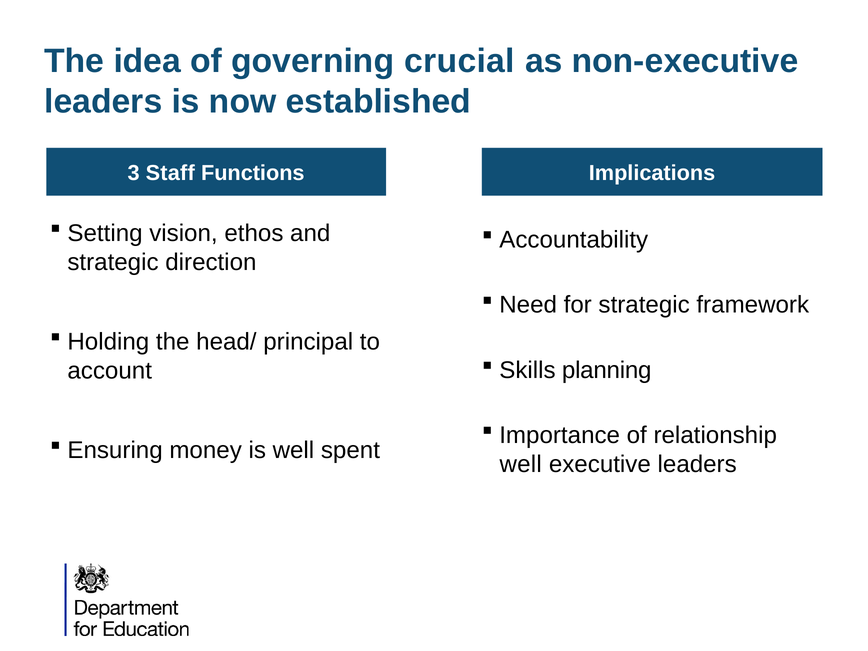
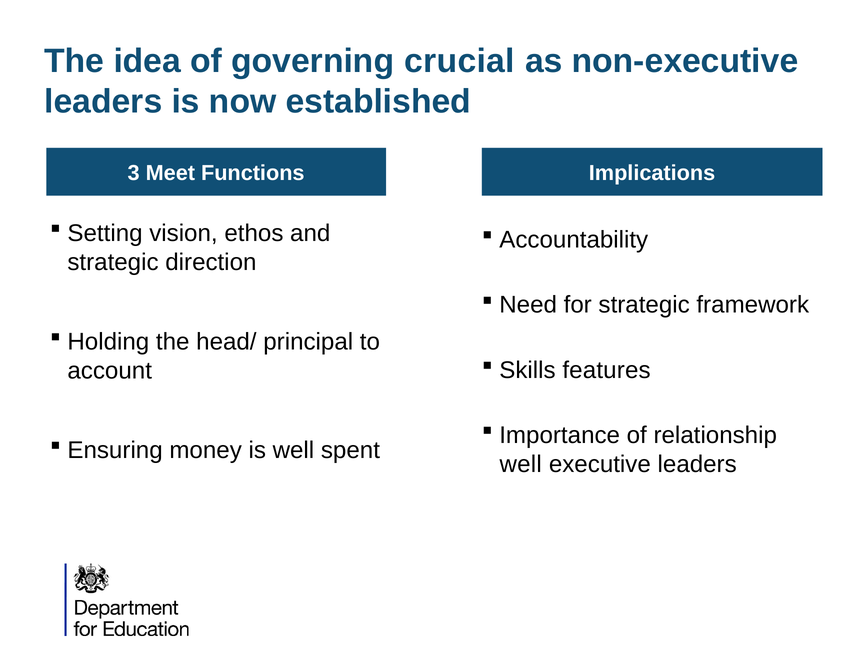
Staff: Staff -> Meet
planning: planning -> features
